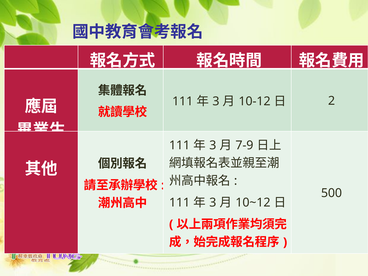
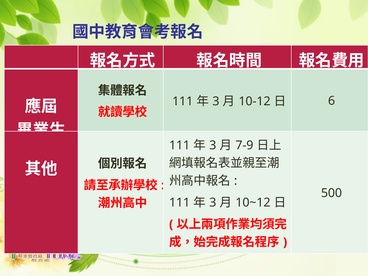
2: 2 -> 6
